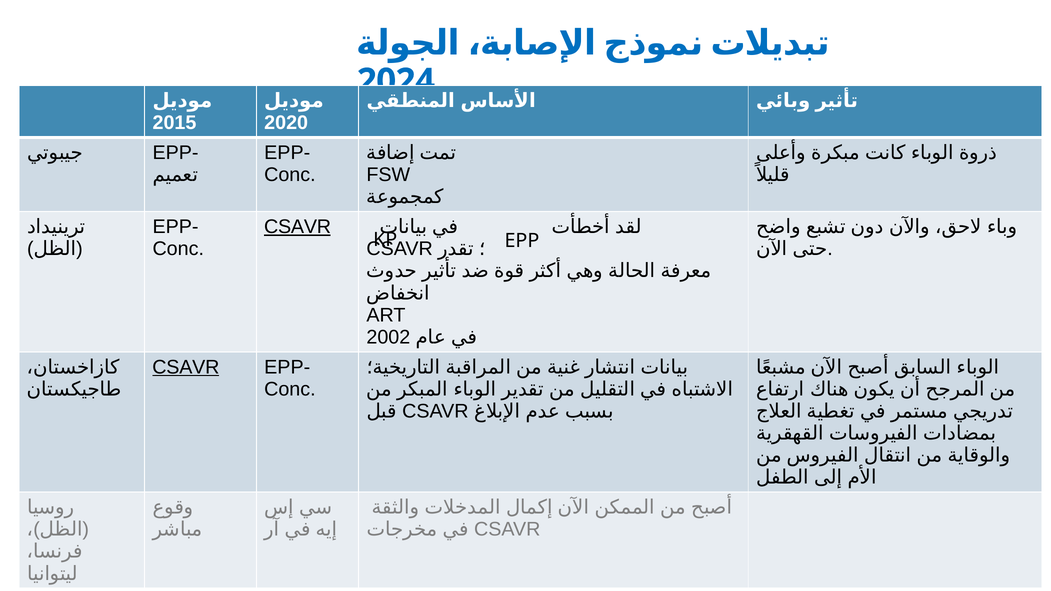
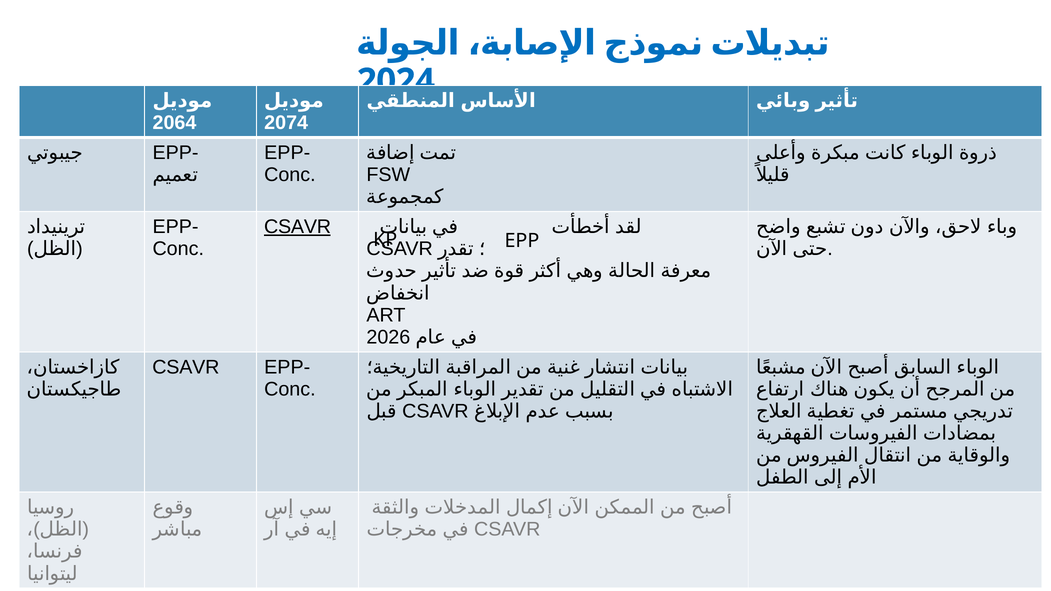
2015: 2015 -> 2064
2020: 2020 -> 2074
2002: 2002 -> 2026
CSAVR at (186, 367) underline: present -> none
